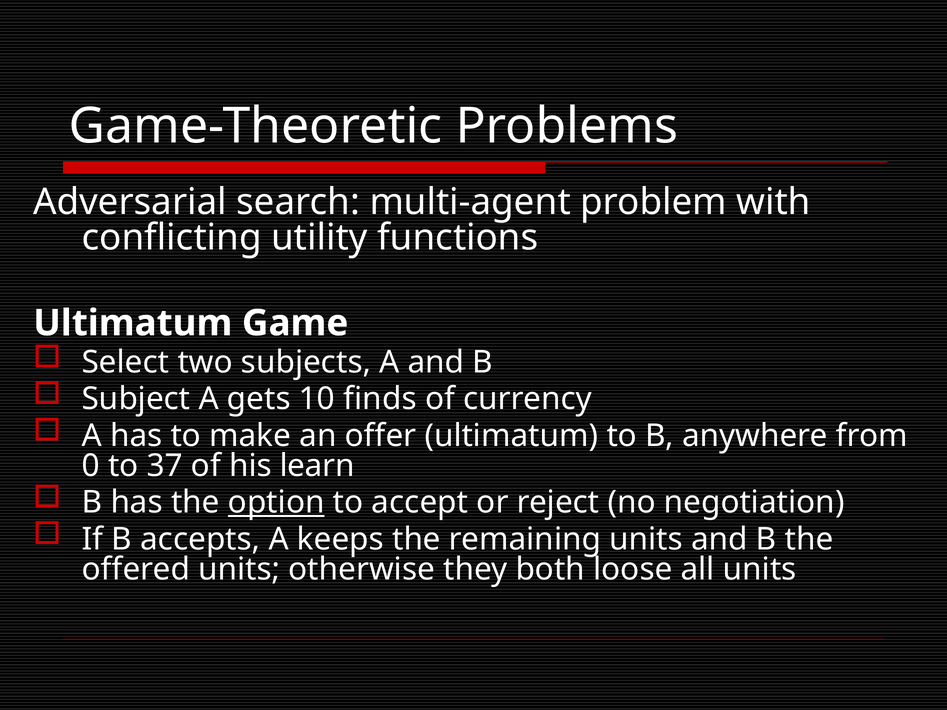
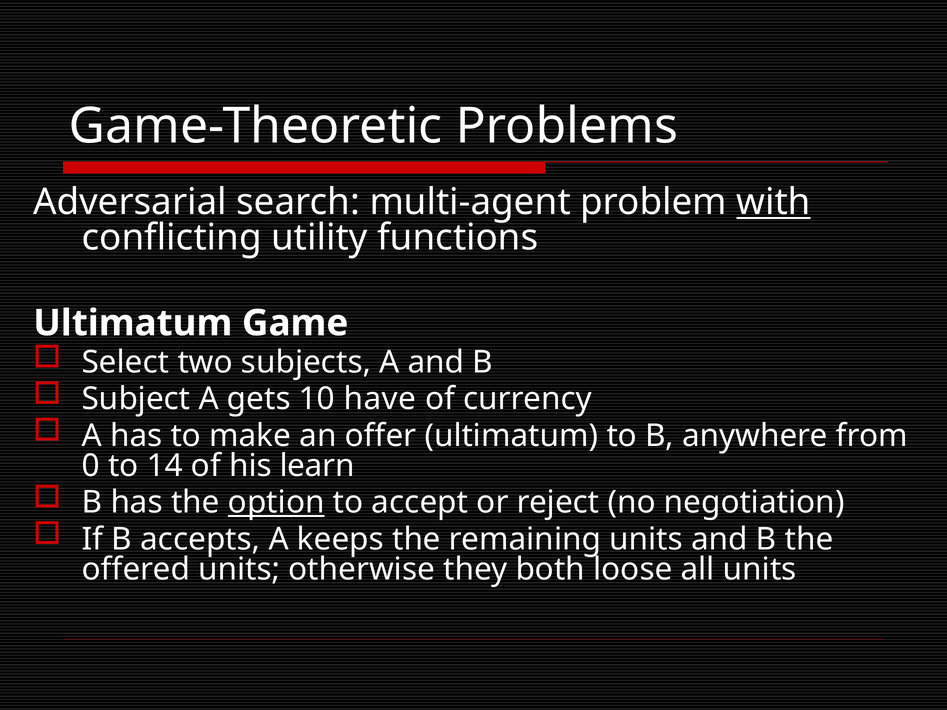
with underline: none -> present
finds: finds -> have
37: 37 -> 14
